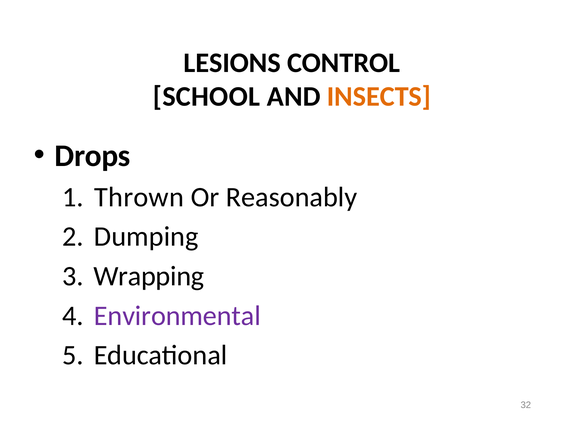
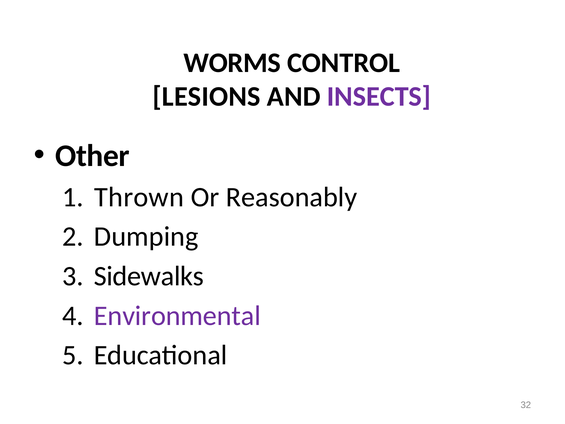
LESIONS: LESIONS -> WORMS
SCHOOL: SCHOOL -> LESIONS
INSECTS colour: orange -> purple
Drops: Drops -> Other
Wrapping: Wrapping -> Sidewalks
